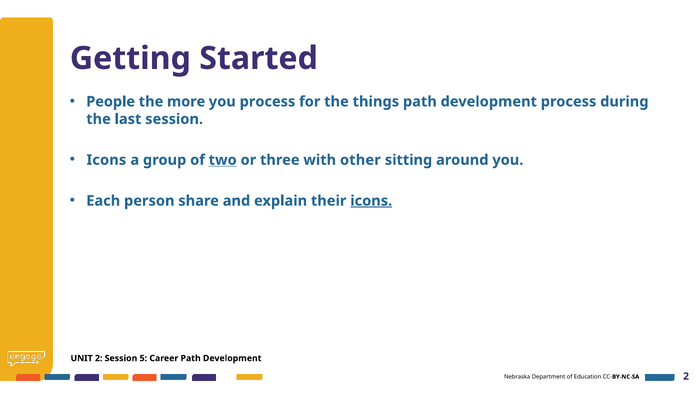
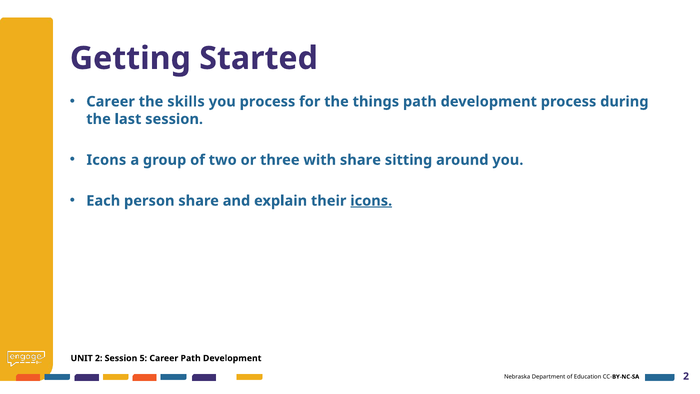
People at (111, 102): People -> Career
more: more -> skills
two underline: present -> none
with other: other -> share
